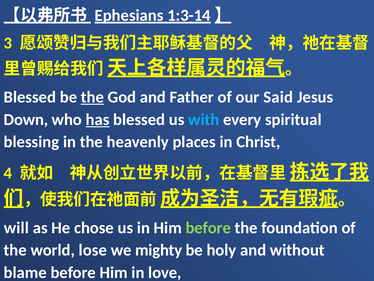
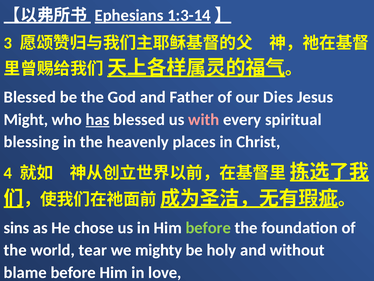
the at (92, 97) underline: present -> none
Said: Said -> Dies
Down: Down -> Might
with colour: light blue -> pink
will: will -> sins
lose: lose -> tear
